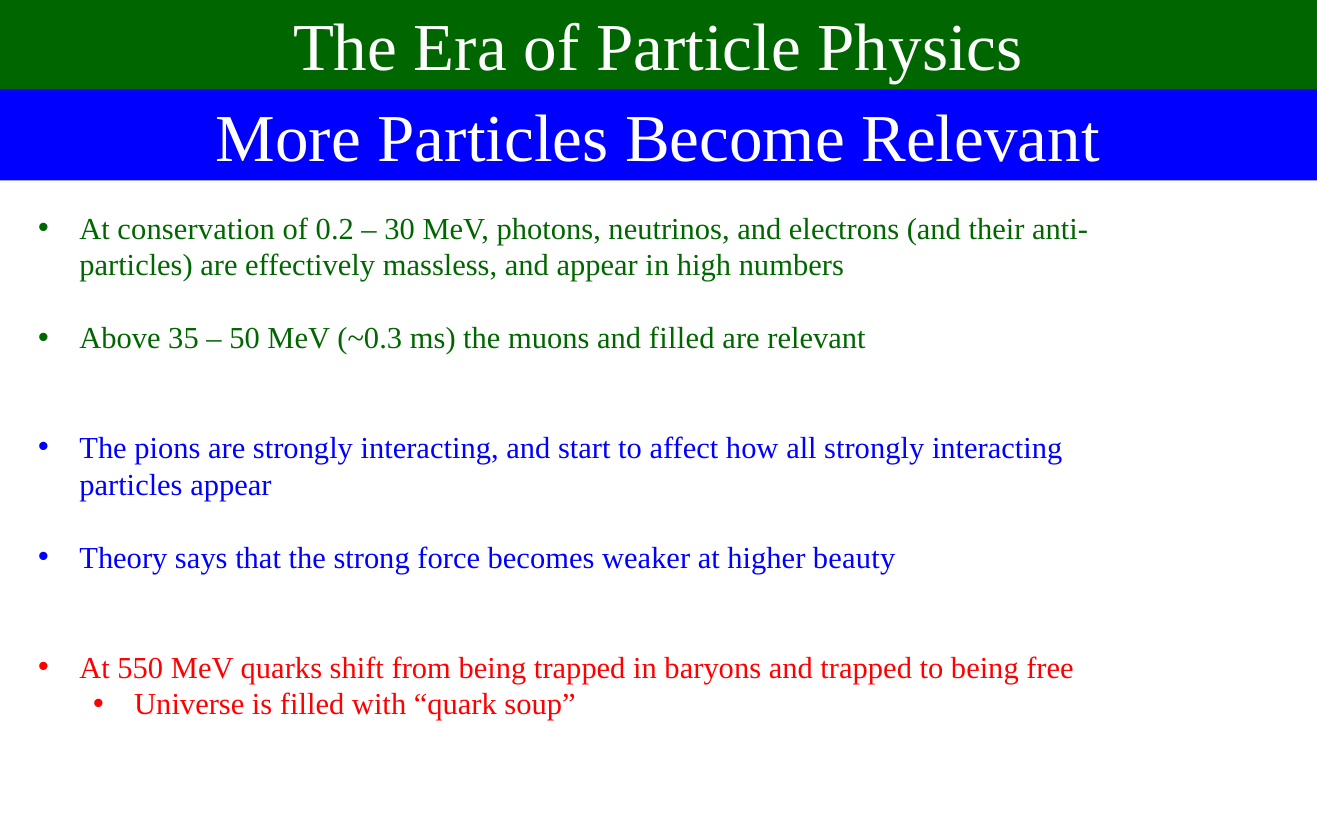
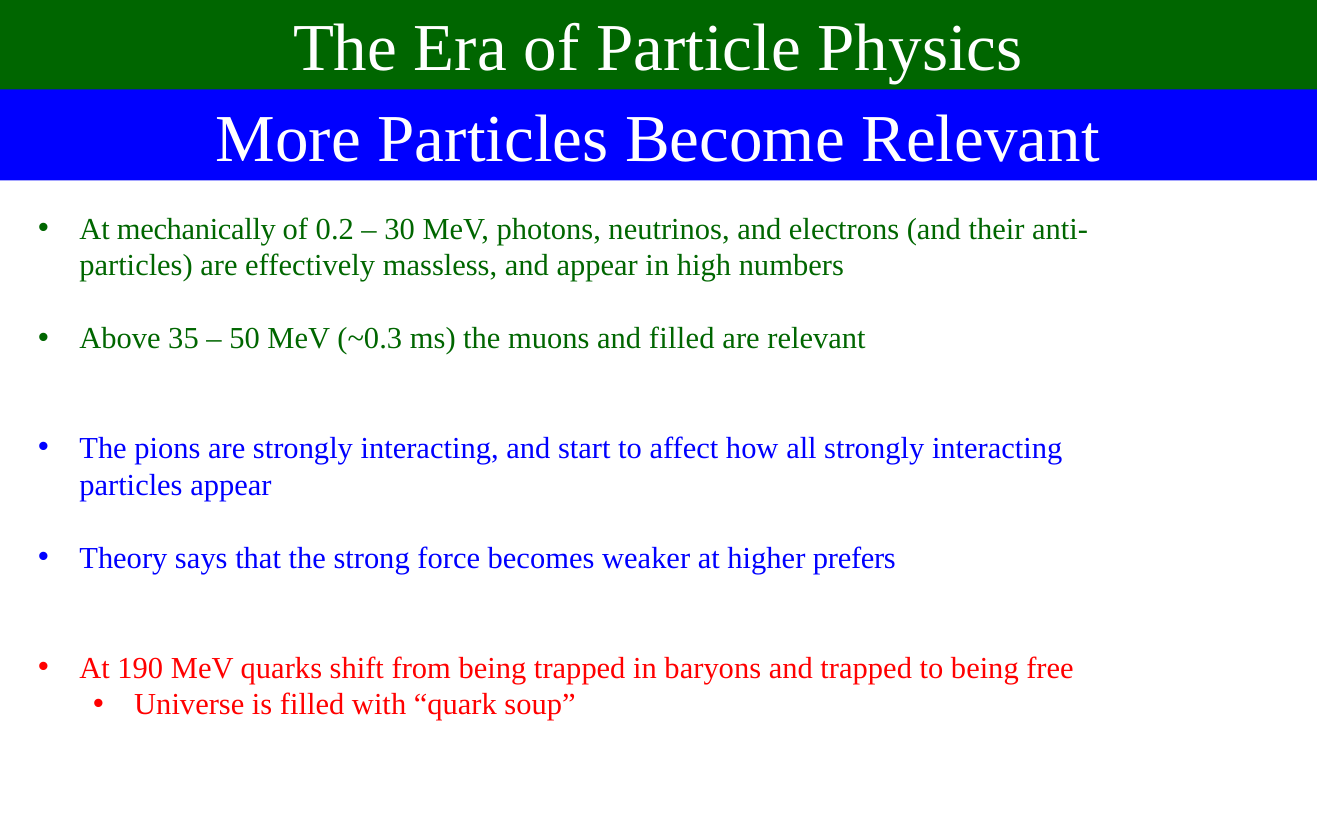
conservation: conservation -> mechanically
beauty: beauty -> prefers
550: 550 -> 190
